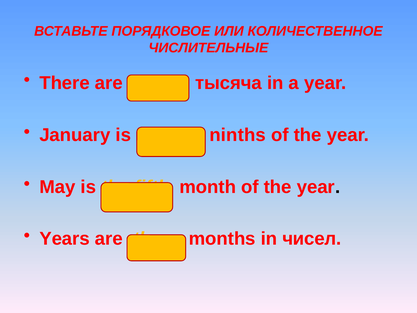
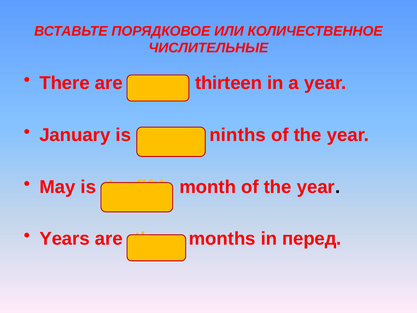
тысяча: тысяча -> thirteen
чисел: чисел -> перед
